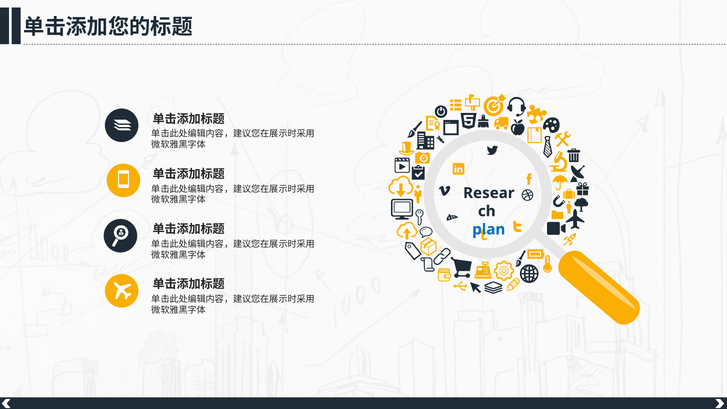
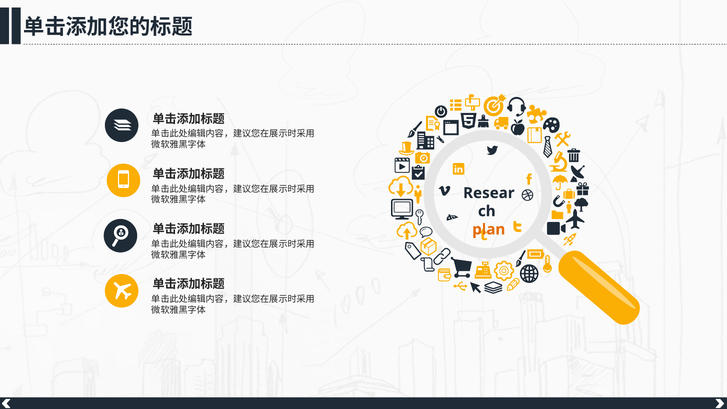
plan colour: blue -> orange
